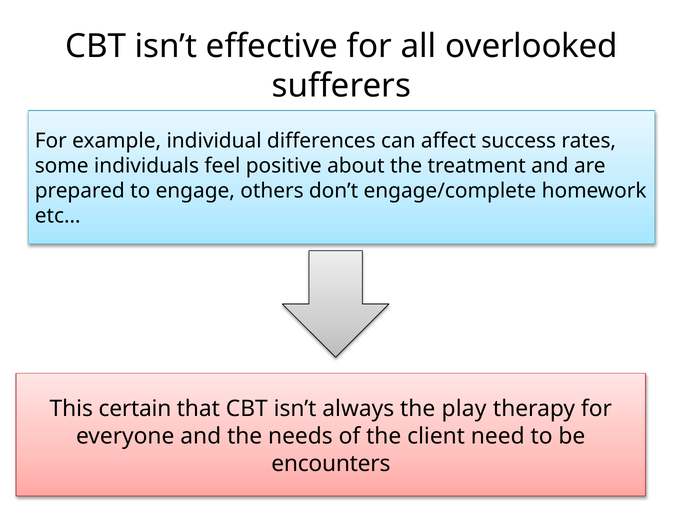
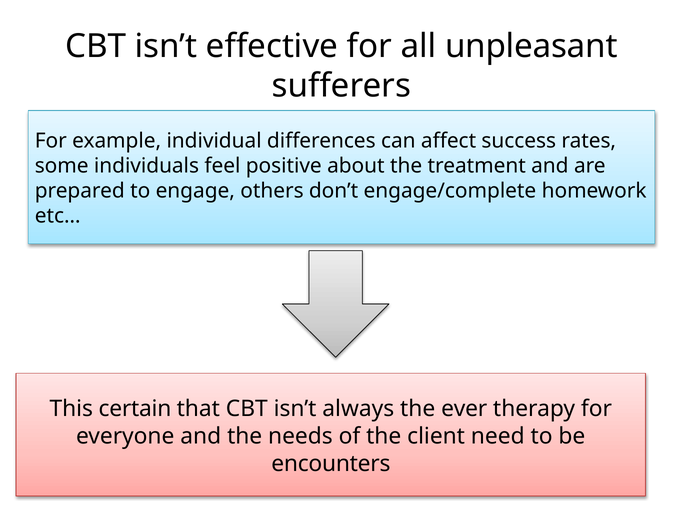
overlooked: overlooked -> unpleasant
play: play -> ever
